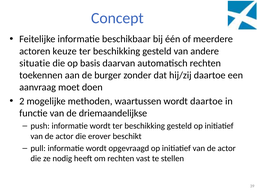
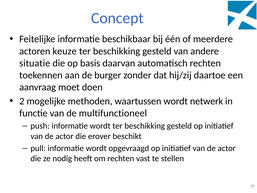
wordt daartoe: daartoe -> netwerk
driemaandelijkse: driemaandelijkse -> multifunctioneel
